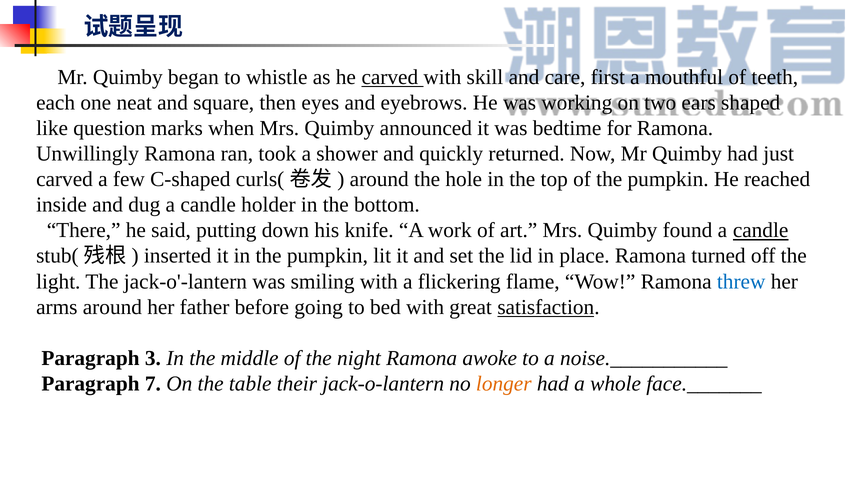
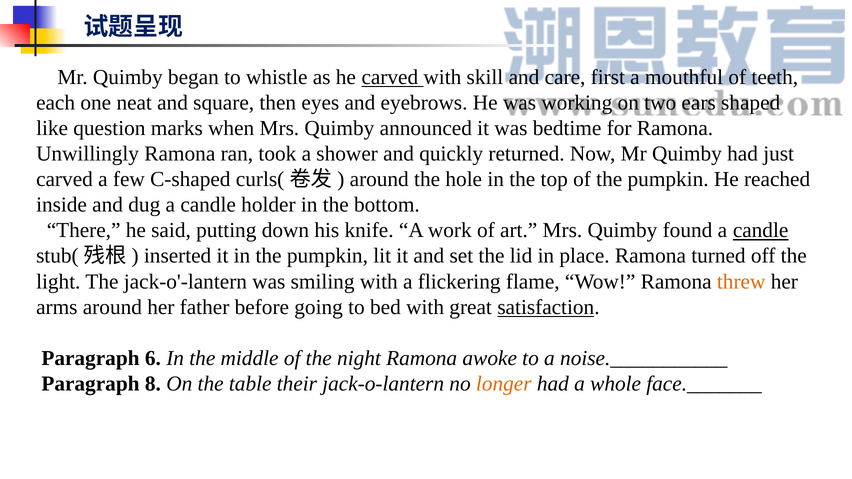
threw colour: blue -> orange
3: 3 -> 6
7: 7 -> 8
